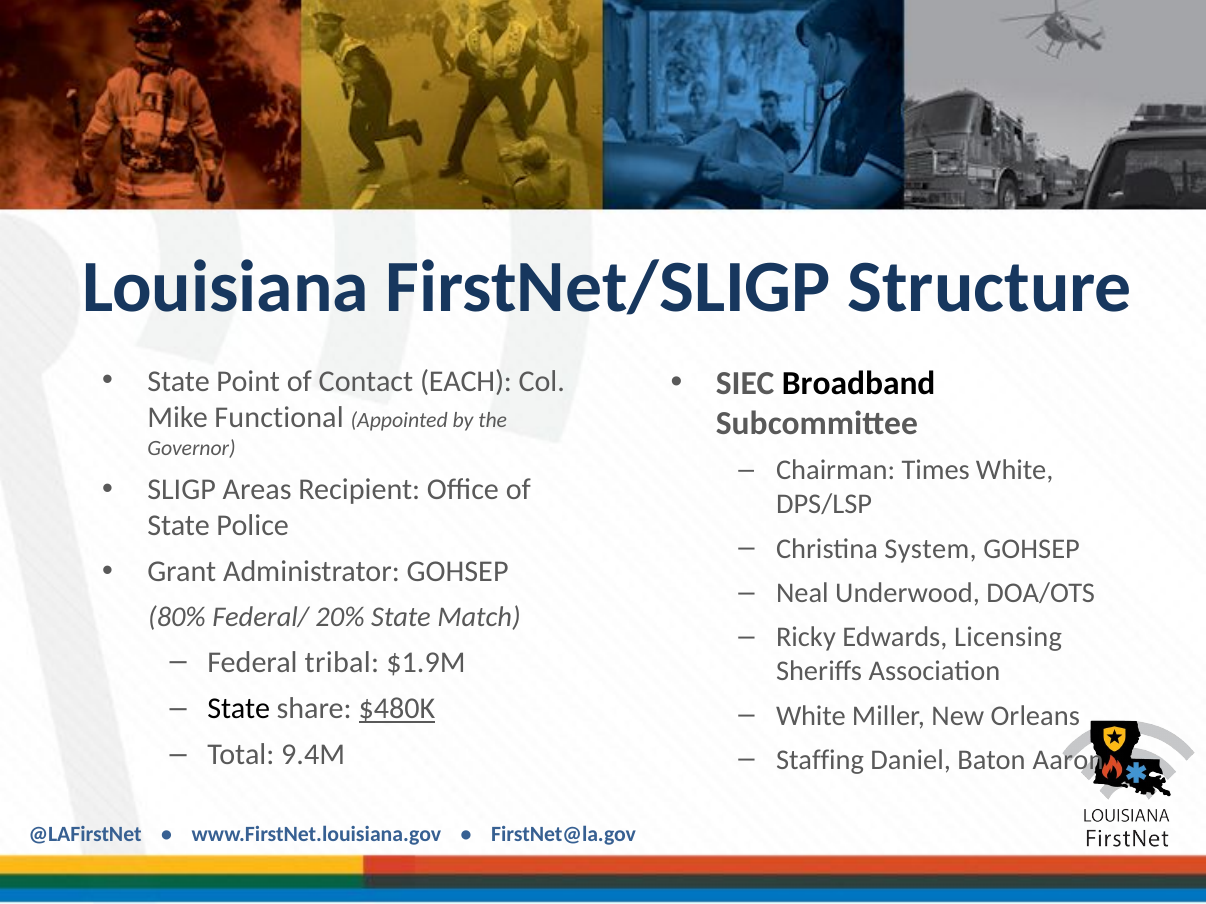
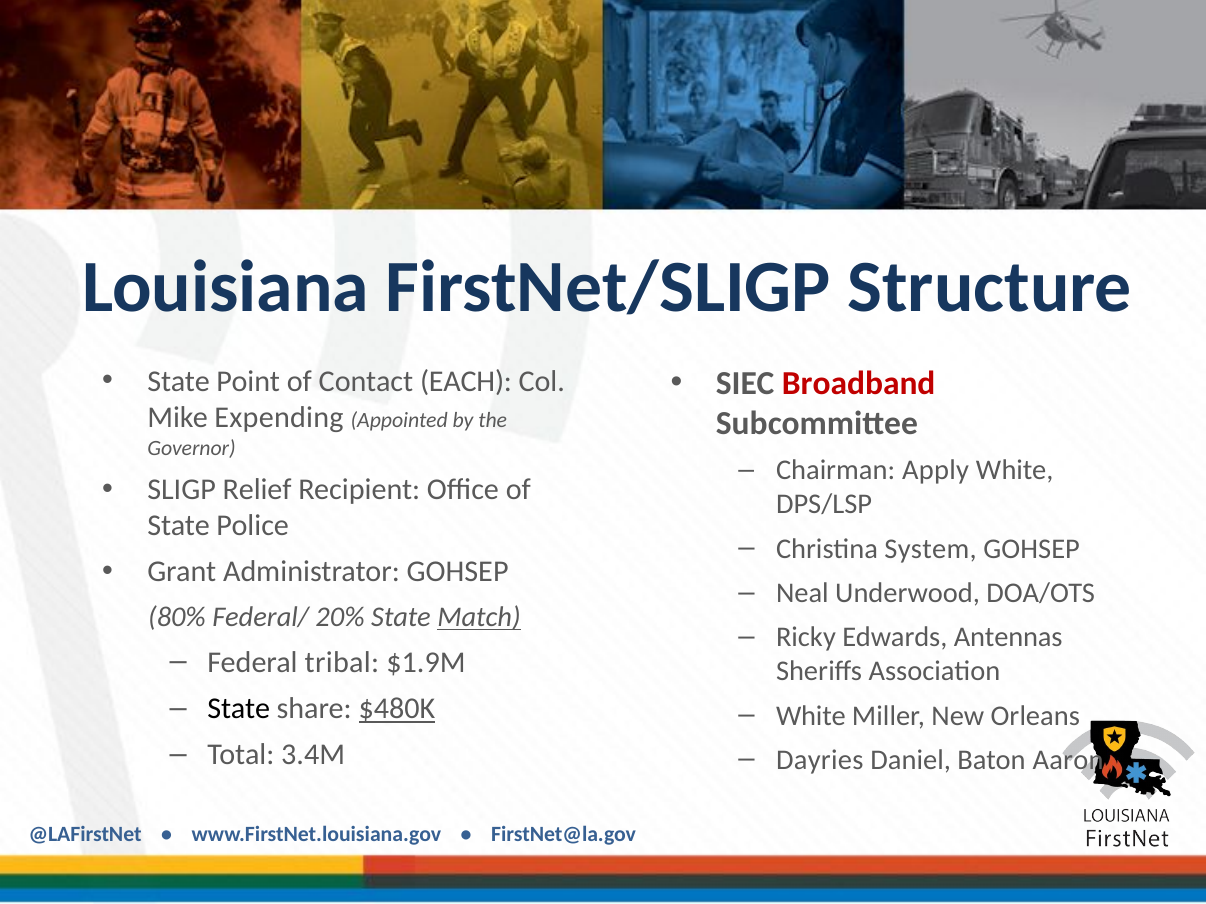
Broadband colour: black -> red
Functional: Functional -> Expending
Times: Times -> Apply
Areas: Areas -> Relief
Match underline: none -> present
Licensing: Licensing -> Antennas
9.4M: 9.4M -> 3.4M
Staffing: Staffing -> Dayries
